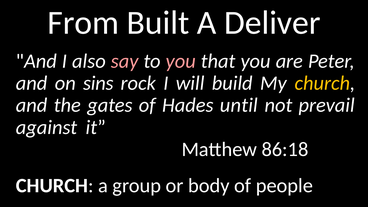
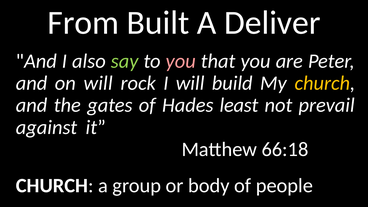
say colour: pink -> light green
on sins: sins -> will
until: until -> least
86:18: 86:18 -> 66:18
